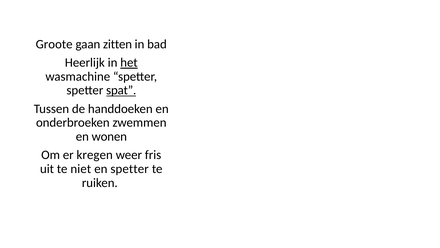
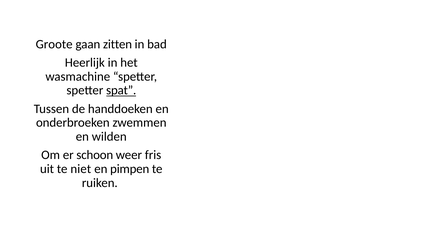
het underline: present -> none
wonen: wonen -> wilden
kregen: kregen -> schoon
en spetter: spetter -> pimpen
